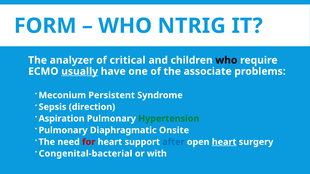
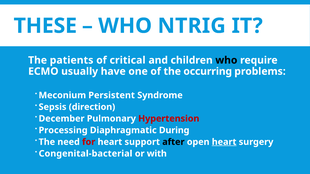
FORM: FORM -> THESE
analyzer: analyzer -> patients
usually underline: present -> none
associate: associate -> occurring
Aspiration: Aspiration -> December
Hypertension colour: green -> red
Pulmonary at (63, 131): Pulmonary -> Processing
Onsite: Onsite -> During
after colour: blue -> black
